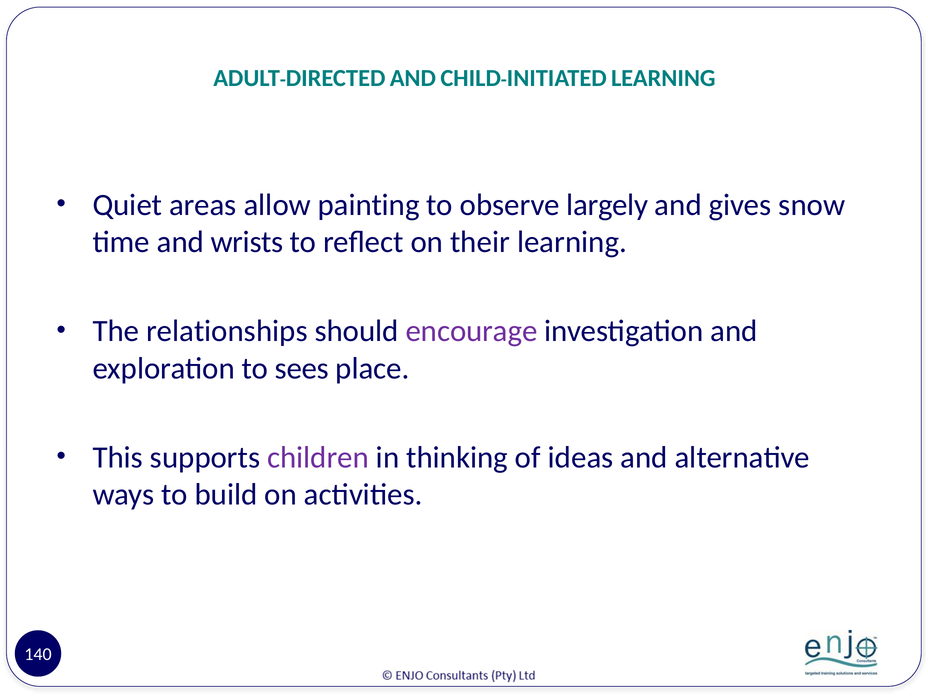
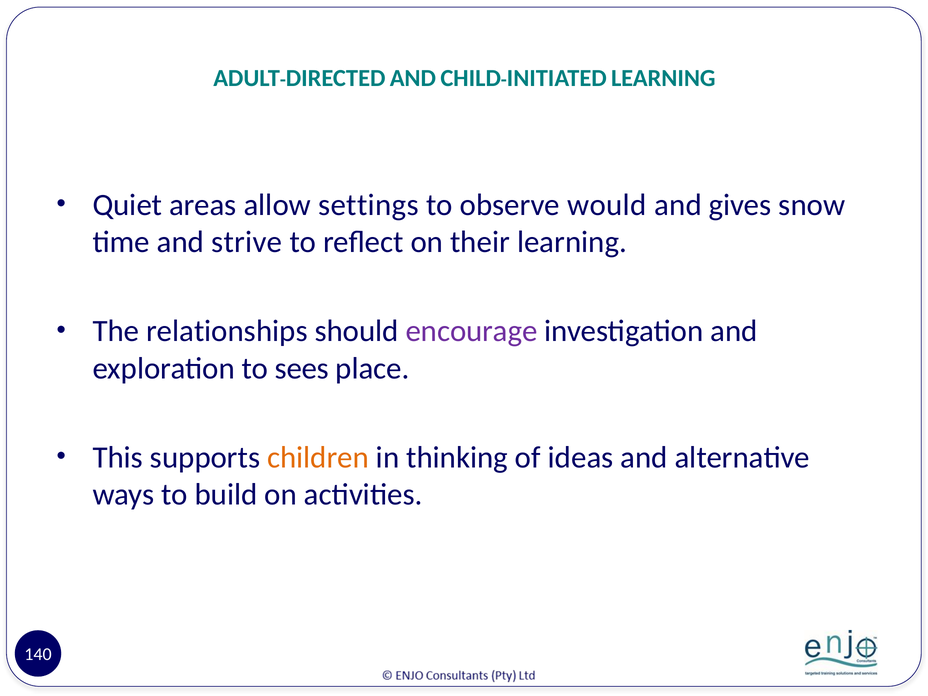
painting: painting -> settings
largely: largely -> would
wrists: wrists -> strive
children colour: purple -> orange
